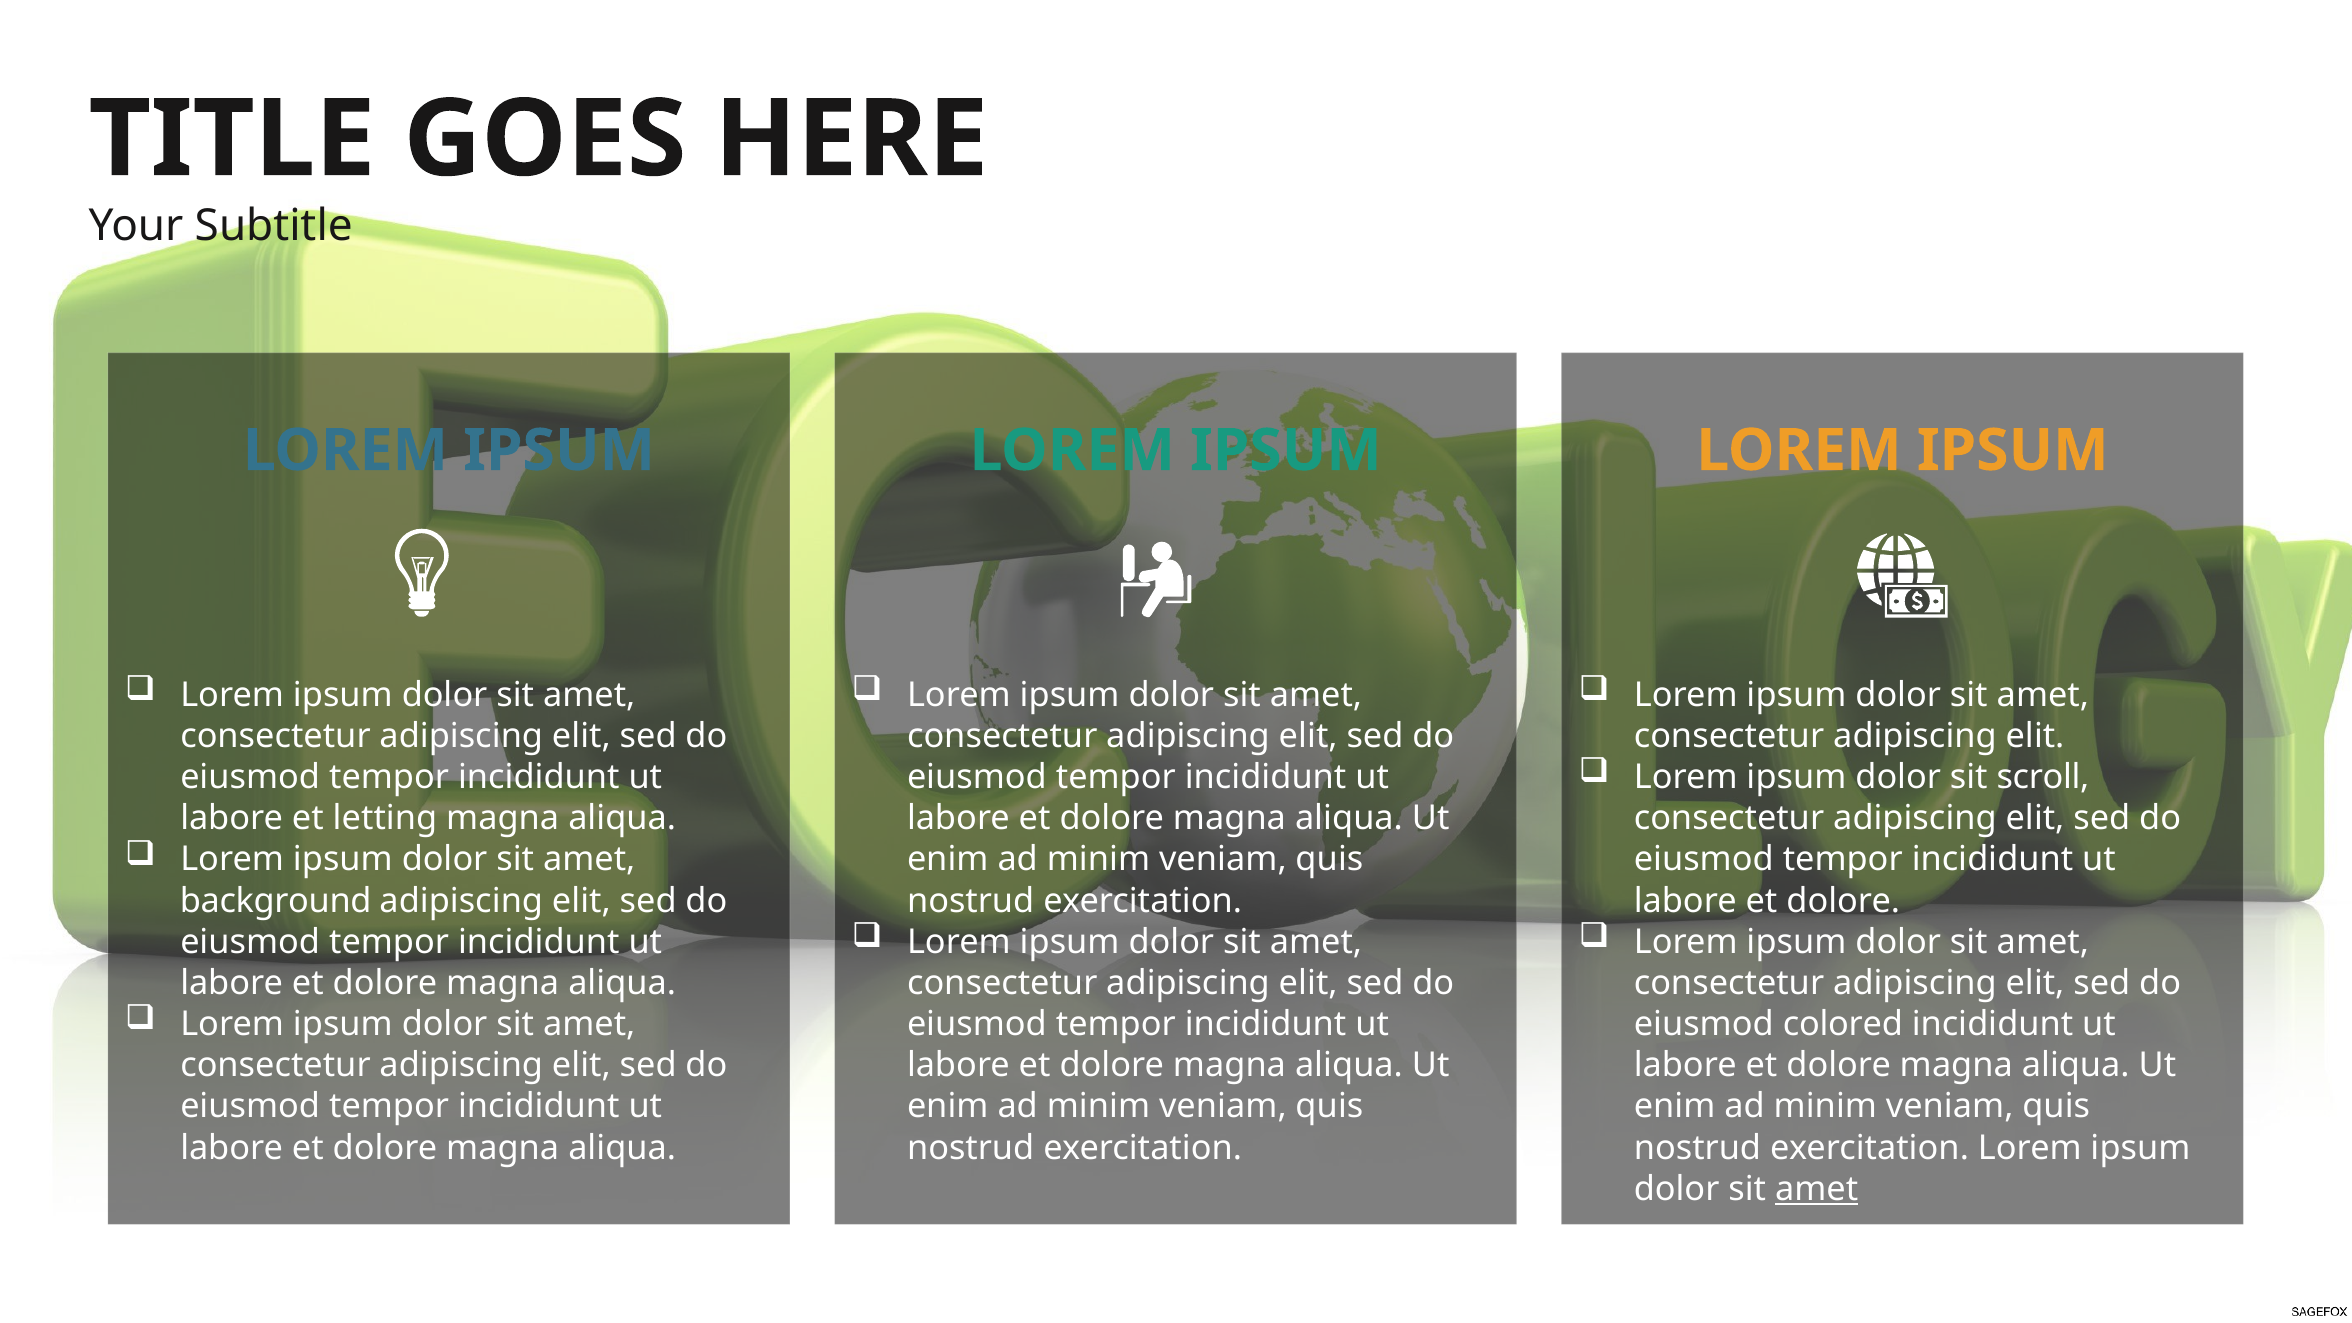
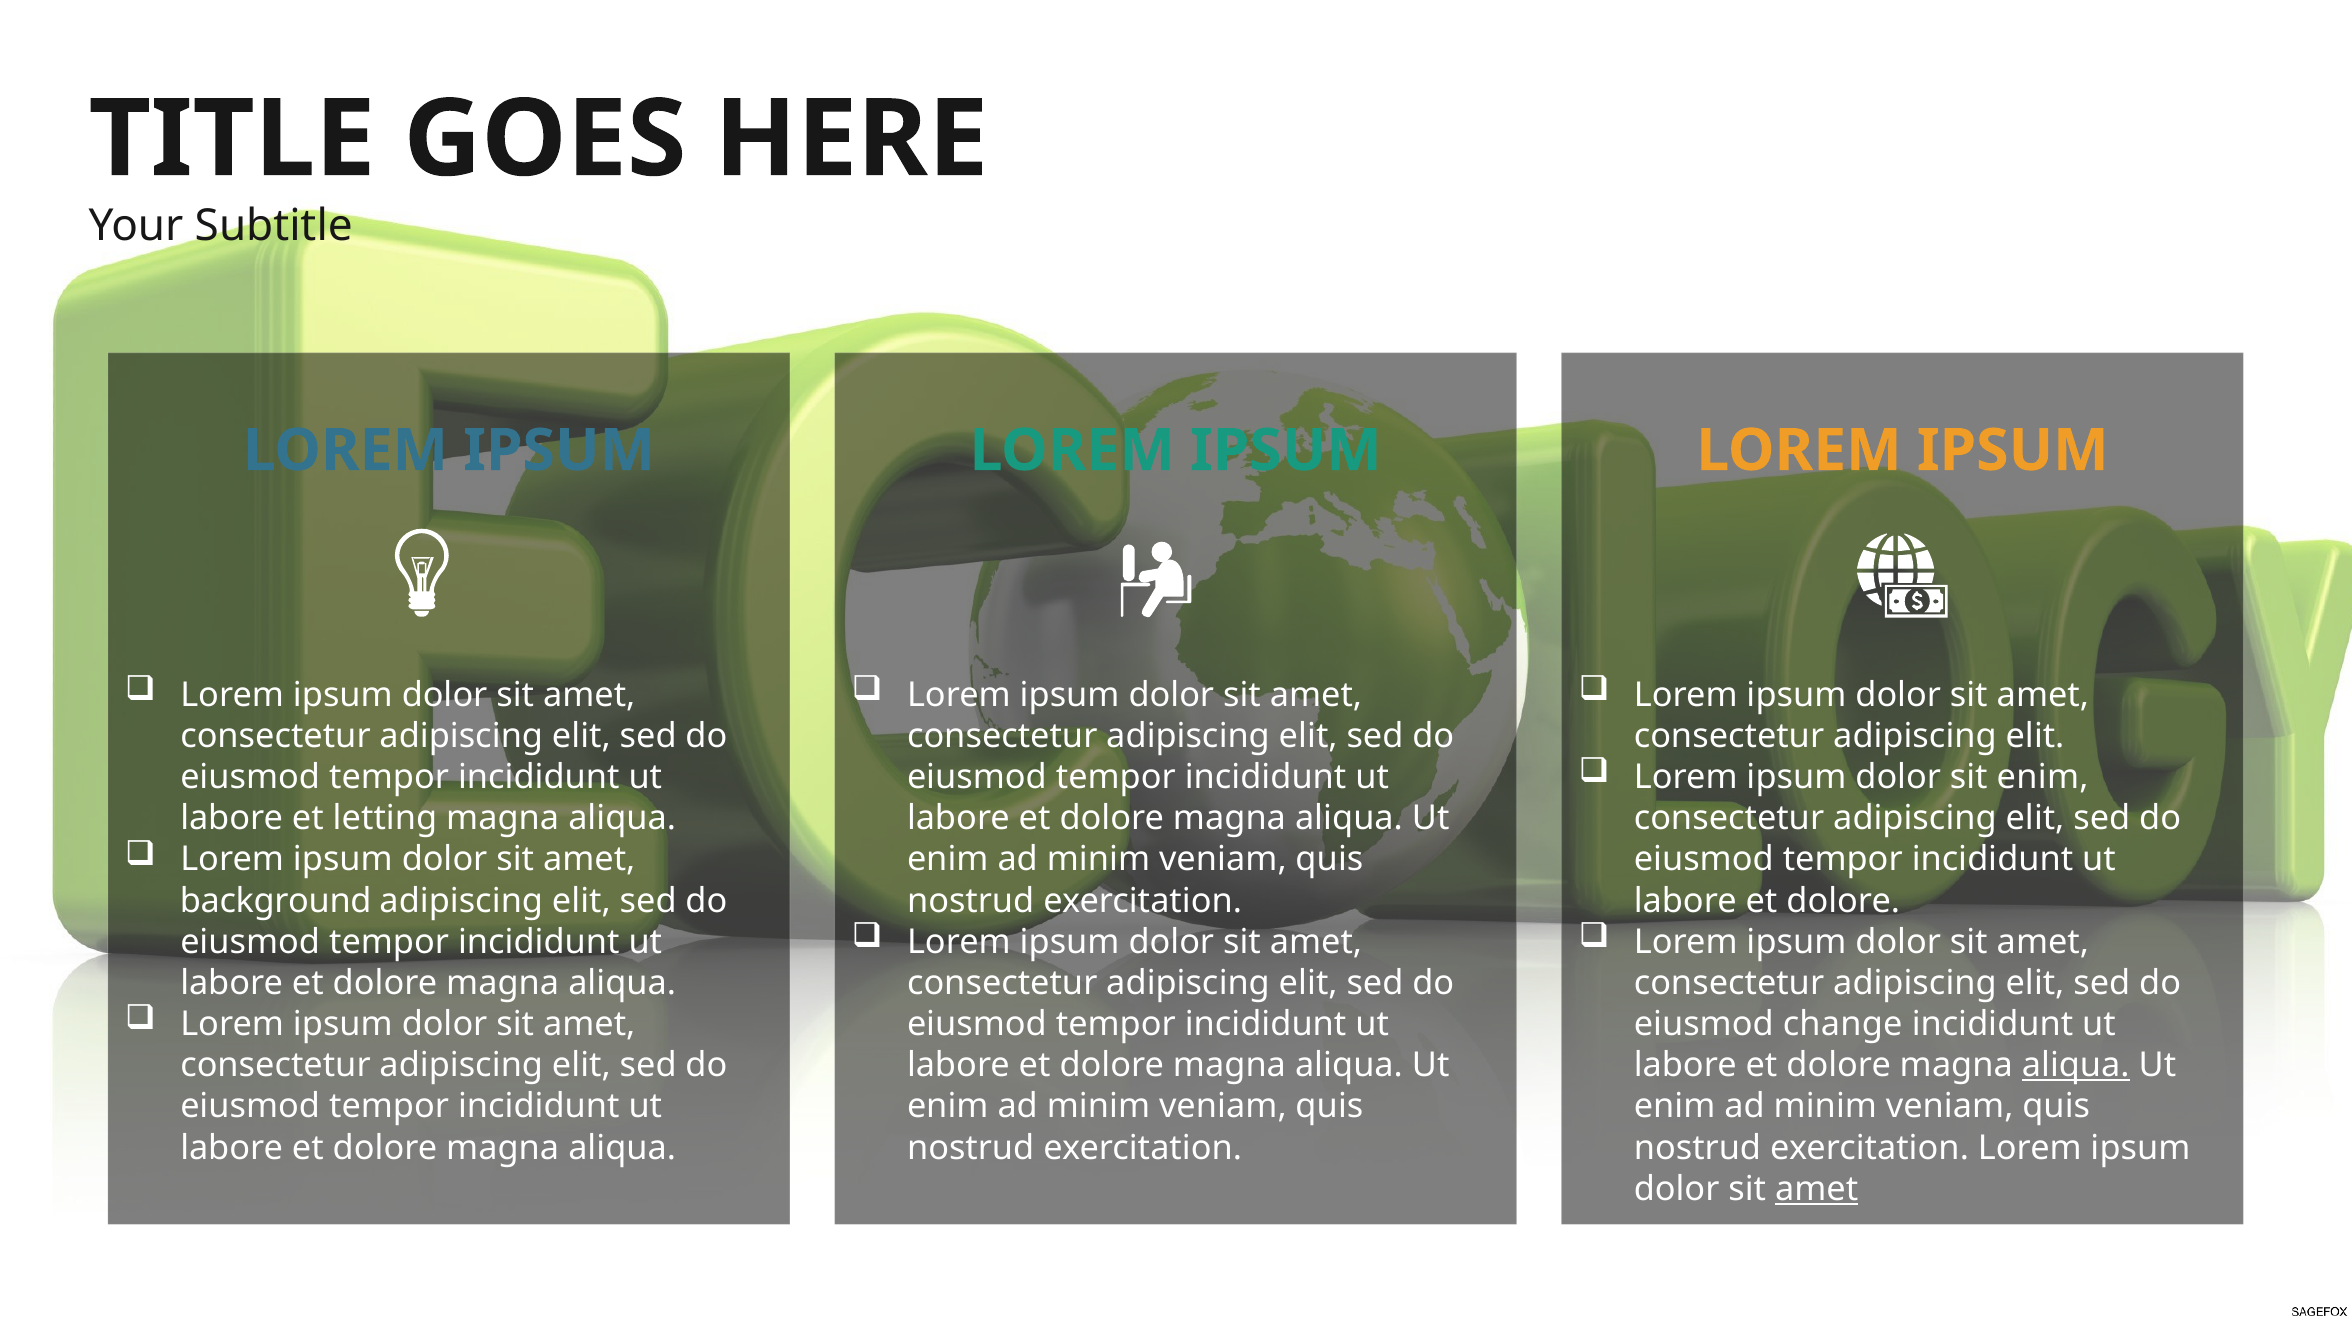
sit scroll: scroll -> enim
colored: colored -> change
aliqua at (2076, 1065) underline: none -> present
